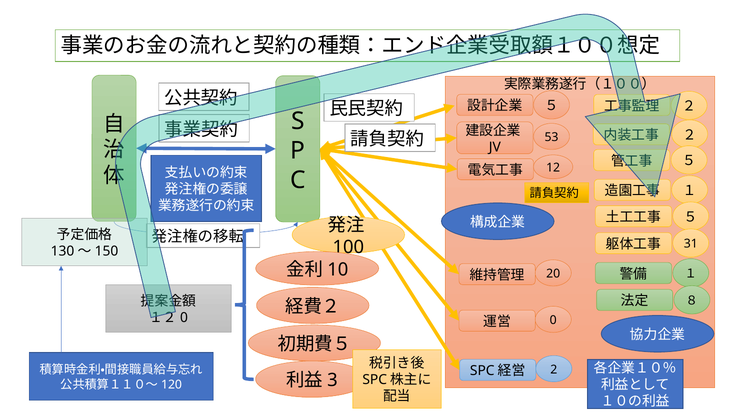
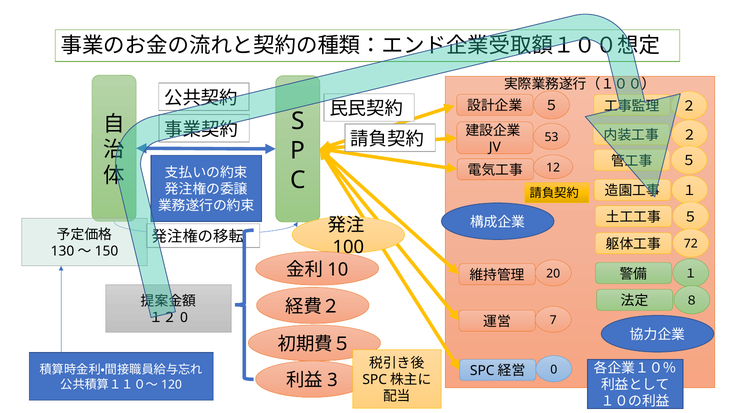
31: 31 -> 72
0: 0 -> 7
2: 2 -> 0
